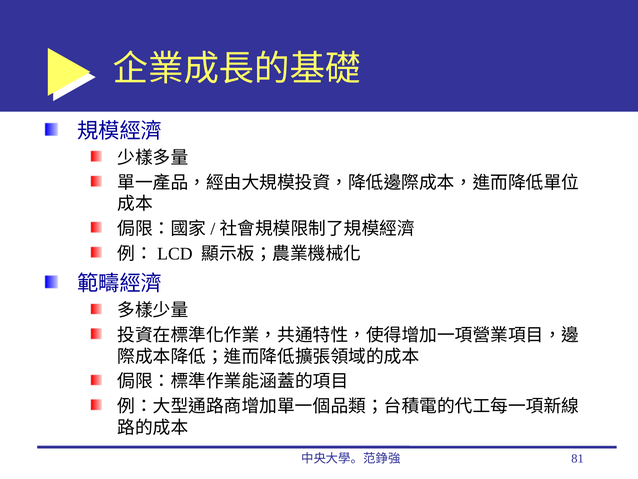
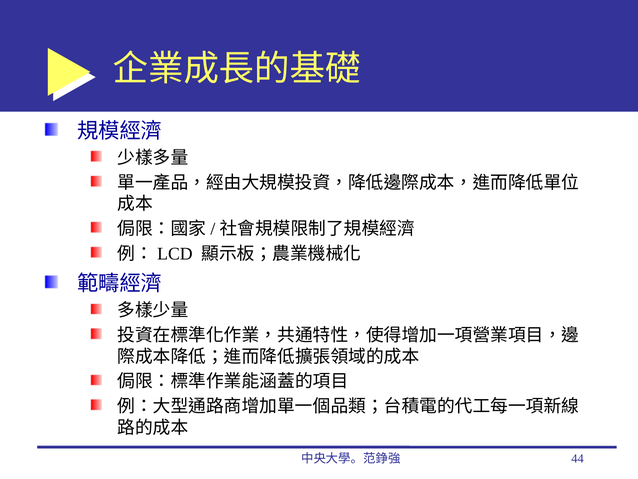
81: 81 -> 44
